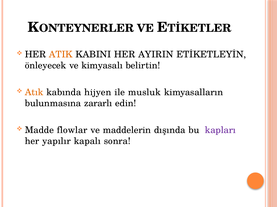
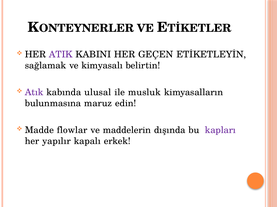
ATIK colour: orange -> purple
AYIRIN: AYIRIN -> GEÇEN
önleyecek: önleyecek -> sağlamak
Atık colour: orange -> purple
hijyen: hijyen -> ulusal
zararlı: zararlı -> maruz
sonra: sonra -> erkek
